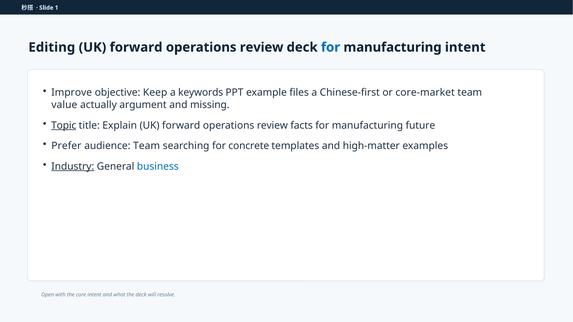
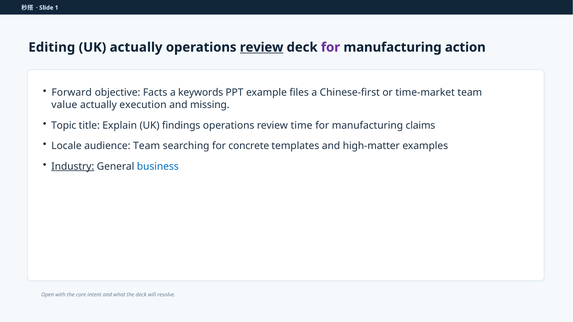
forward at (136, 47): forward -> actually
review at (262, 47) underline: none -> present
for at (331, 47) colour: blue -> purple
manufacturing intent: intent -> action
Improve: Improve -> Forward
Keep: Keep -> Facts
core-market: core-market -> time-market
argument: argument -> execution
Topic underline: present -> none
forward at (181, 125): forward -> findings
facts: facts -> time
future: future -> claims
Prefer: Prefer -> Locale
